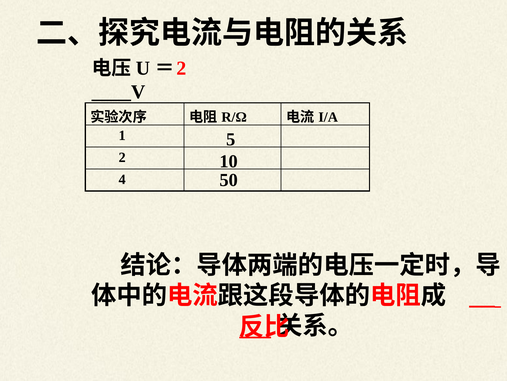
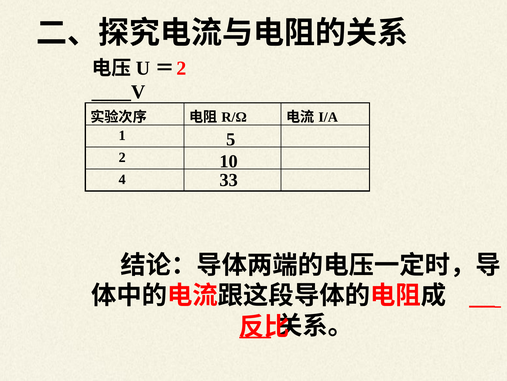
50: 50 -> 33
